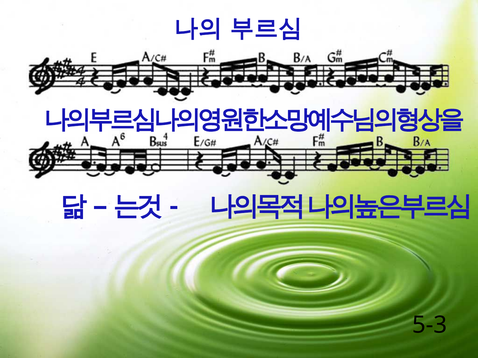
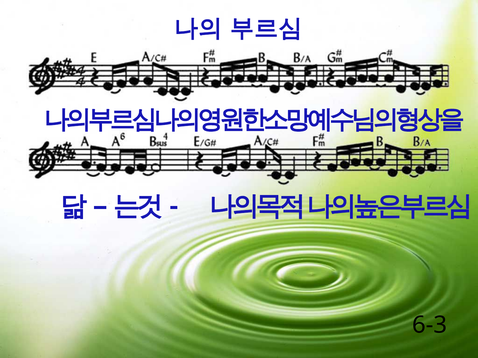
5-3: 5-3 -> 6-3
